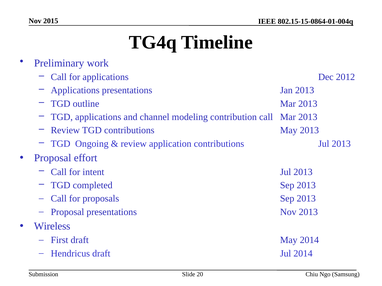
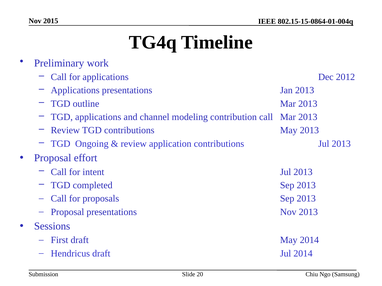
Wireless: Wireless -> Sessions
